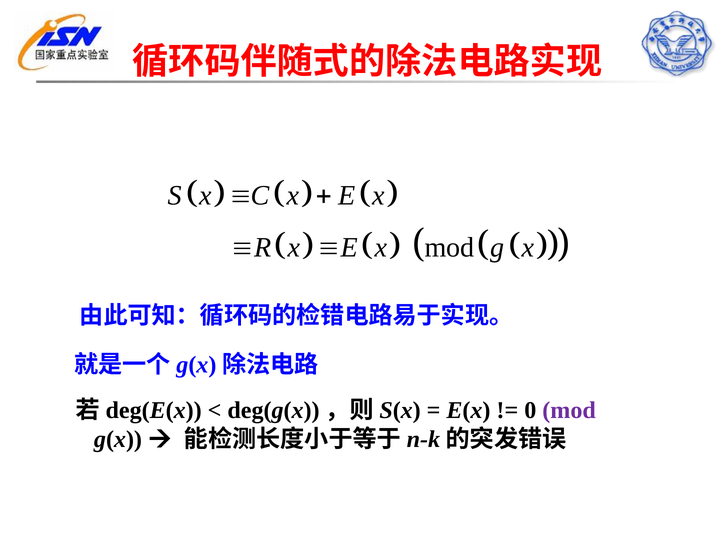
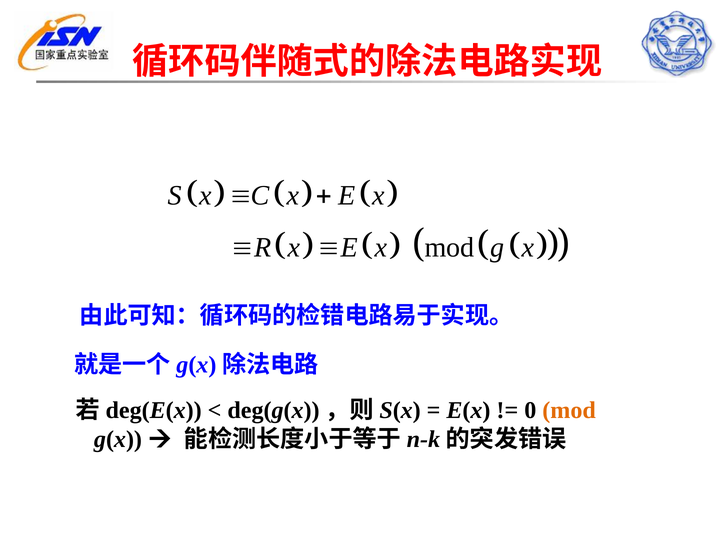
mod at (569, 410) colour: purple -> orange
